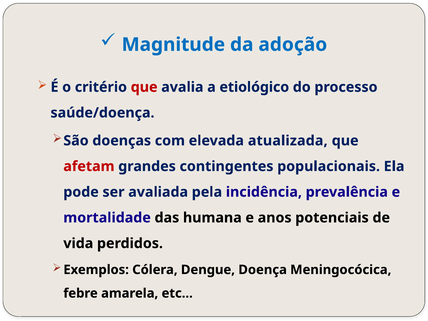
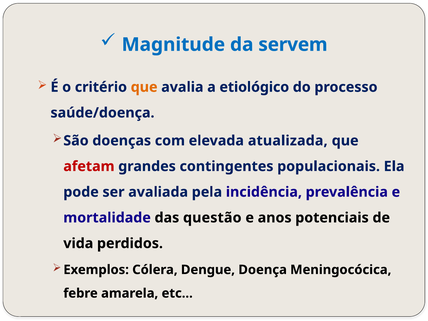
adoção: adoção -> servem
que at (144, 87) colour: red -> orange
humana: humana -> questão
